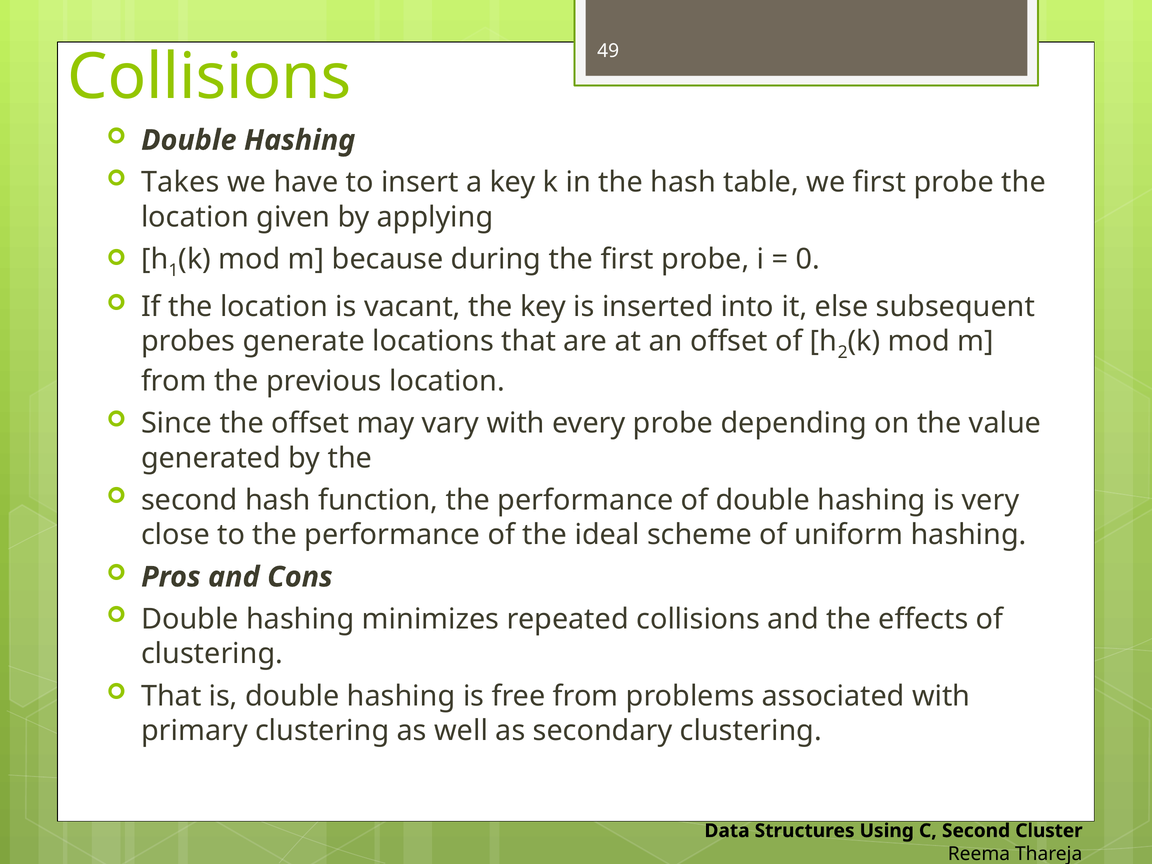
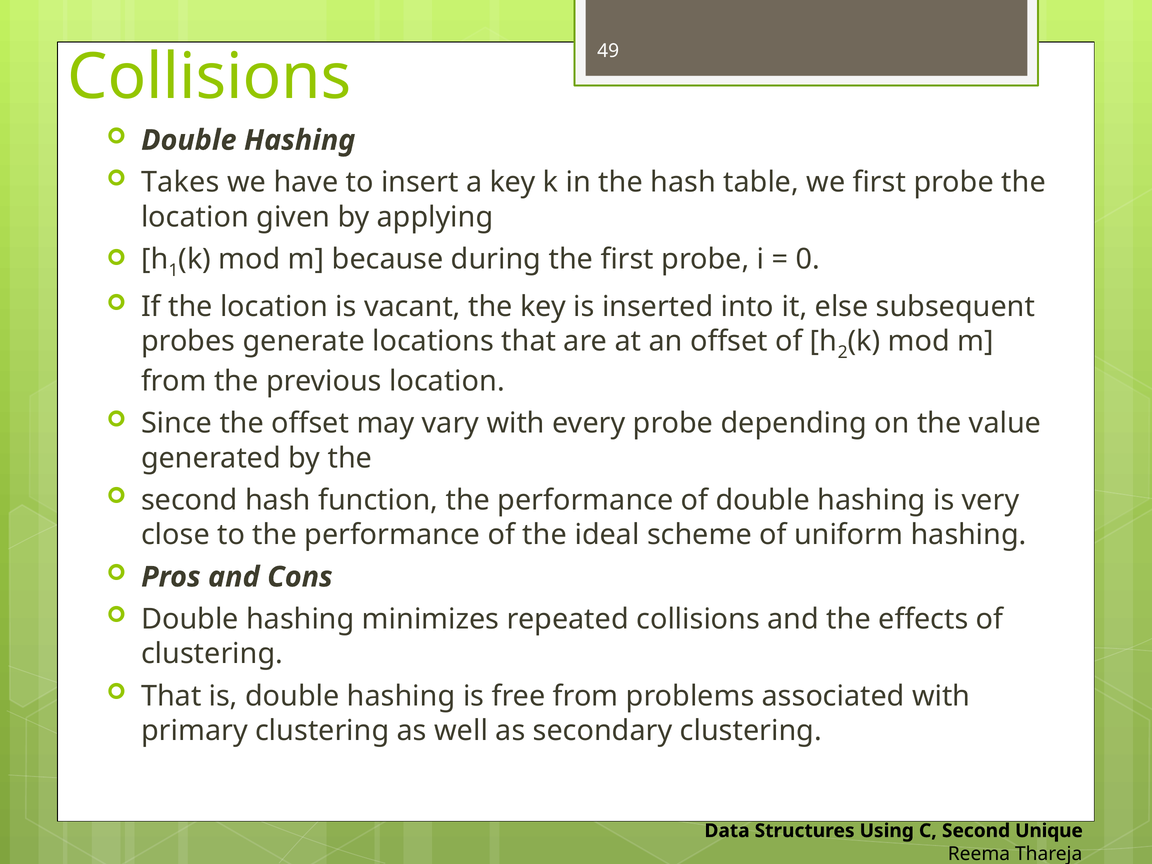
Cluster: Cluster -> Unique
